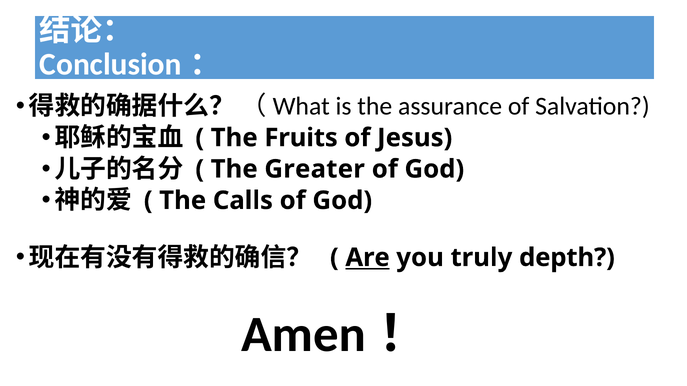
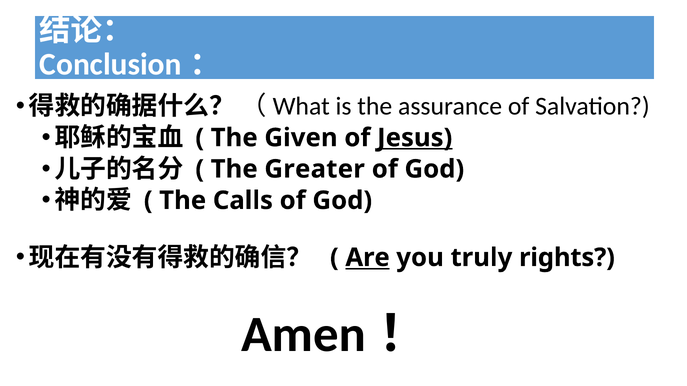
Fruits: Fruits -> Given
Jesus underline: none -> present
depth: depth -> rights
